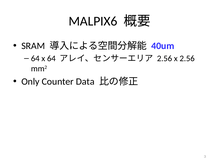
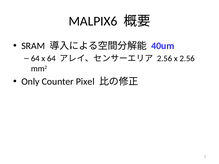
Data: Data -> Pixel
